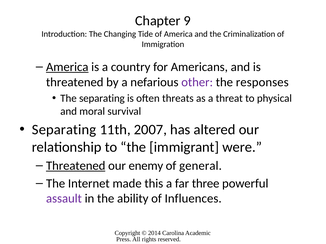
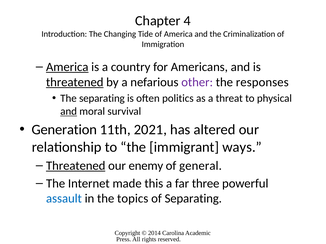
9: 9 -> 4
threatened at (75, 82) underline: none -> present
threats: threats -> politics
and at (69, 112) underline: none -> present
Separating at (64, 130): Separating -> Generation
2007: 2007 -> 2021
were: were -> ways
assault colour: purple -> blue
ability: ability -> topics
of Influences: Influences -> Separating
